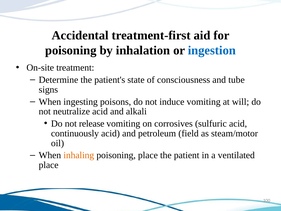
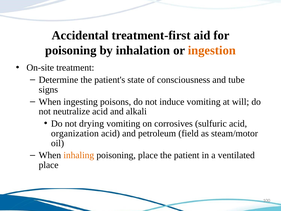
ingestion colour: blue -> orange
release: release -> drying
continuously: continuously -> organization
